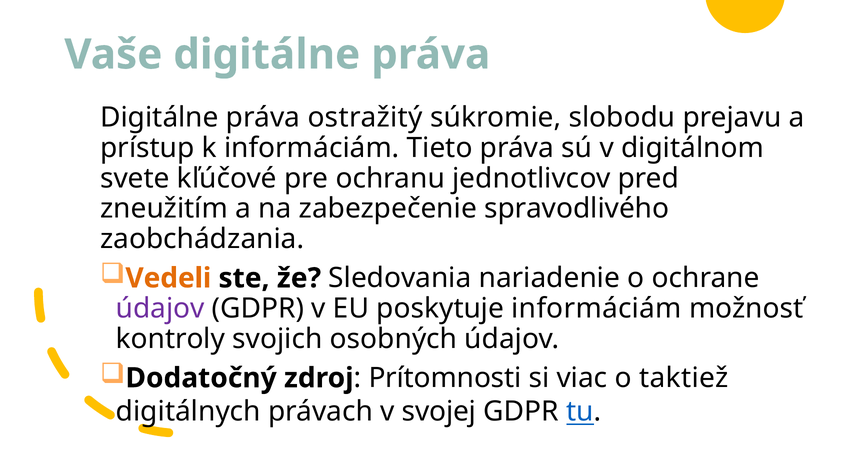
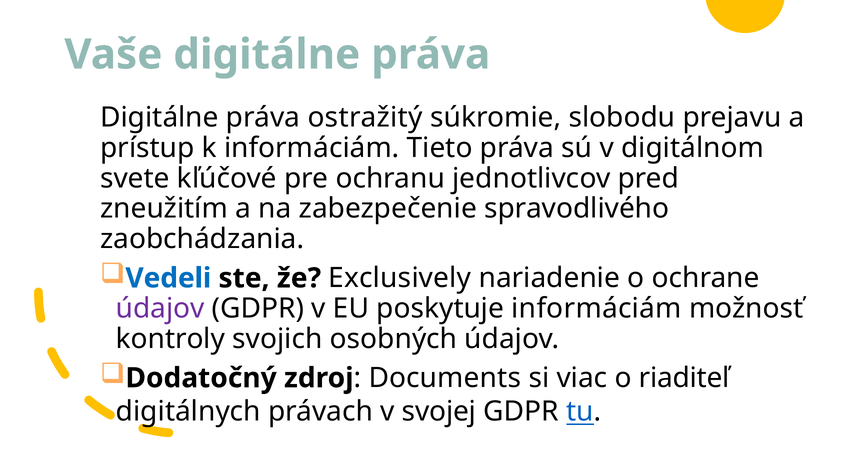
Vedeli colour: orange -> blue
Sledovania: Sledovania -> Exclusively
Prítomnosti: Prítomnosti -> Documents
taktiež: taktiež -> riaditeľ
